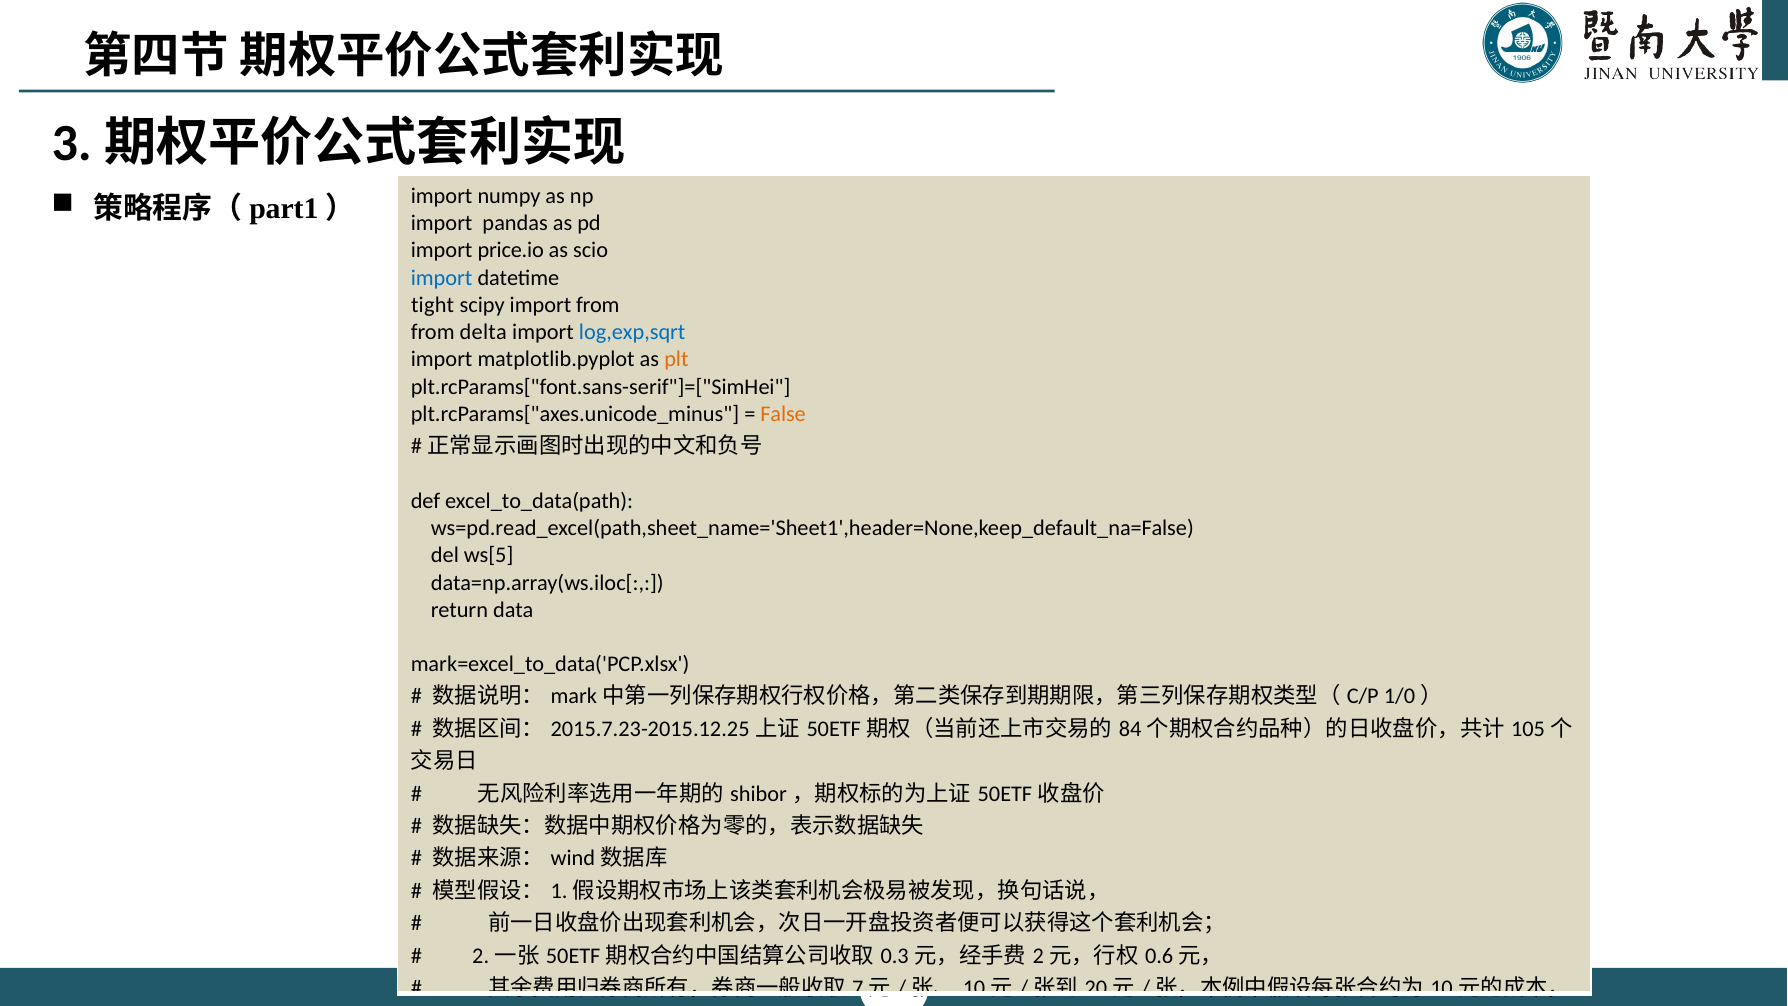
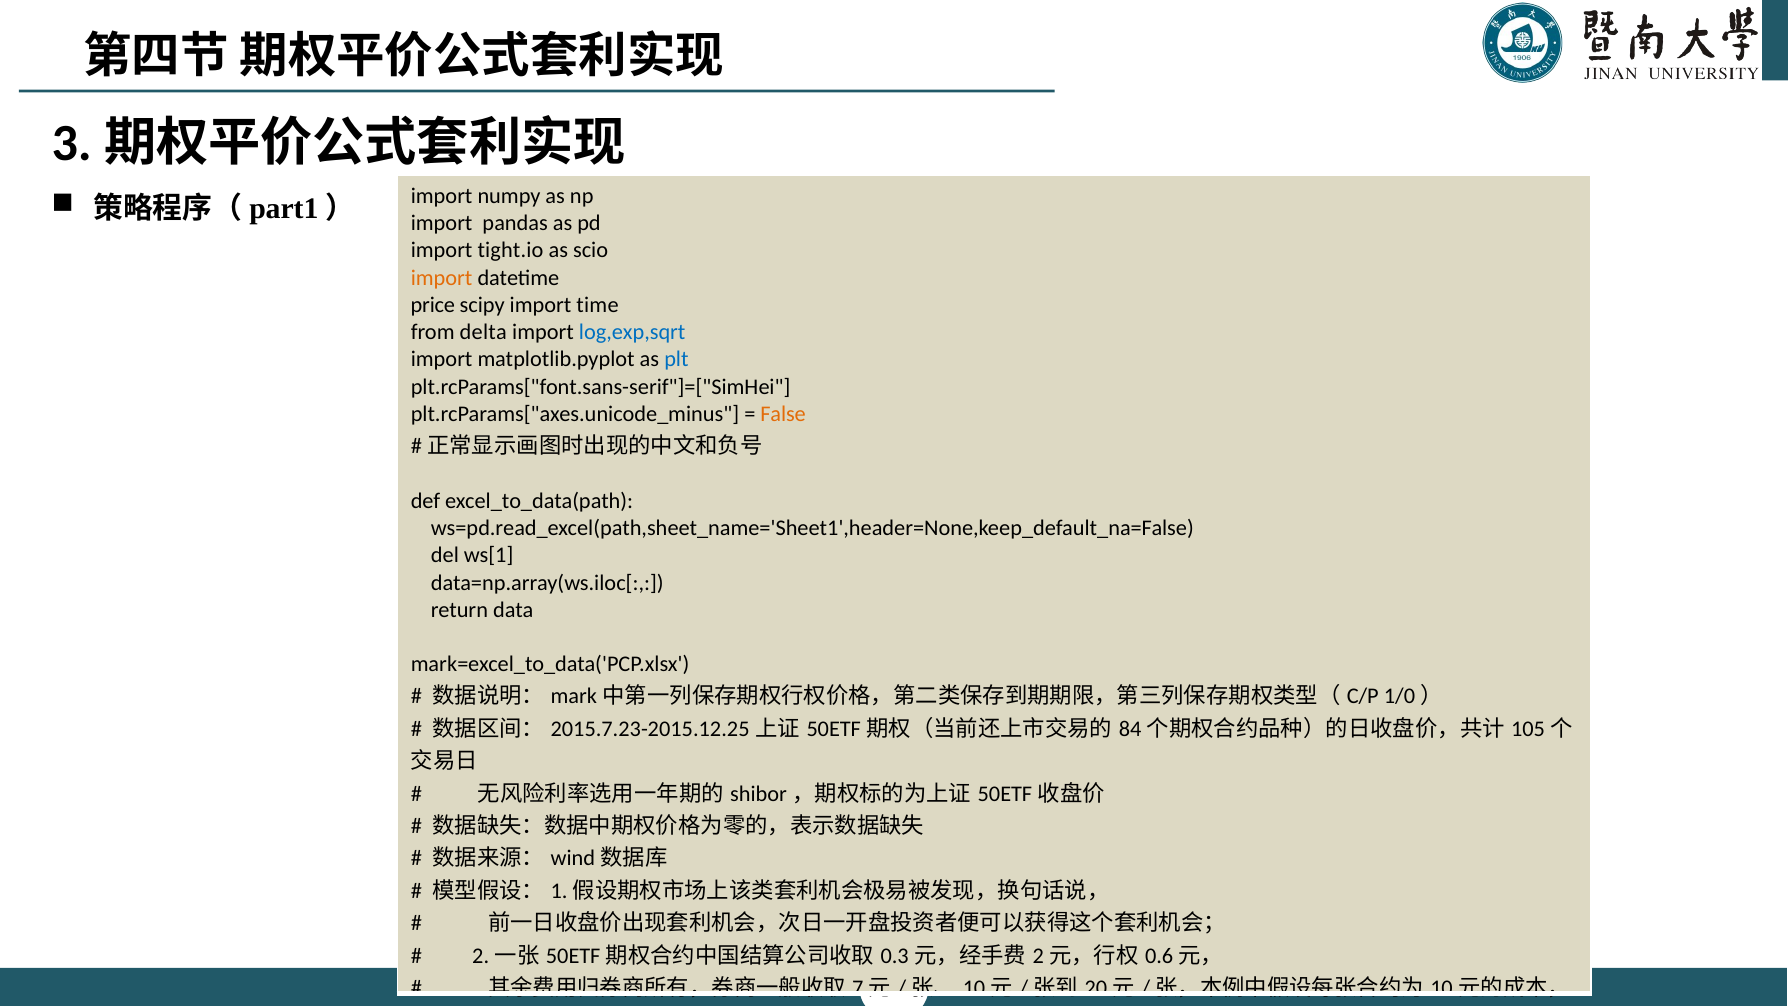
price.io: price.io -> tight.io
import at (442, 278) colour: blue -> orange
tight: tight -> price
import from: from -> time
plt colour: orange -> blue
ws[5: ws[5 -> ws[1
